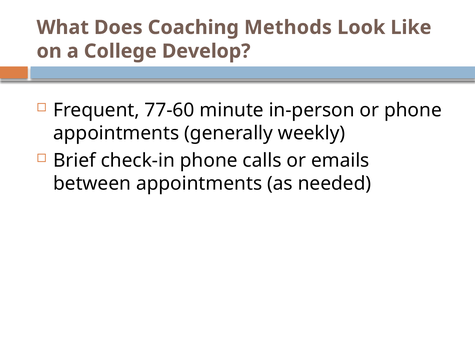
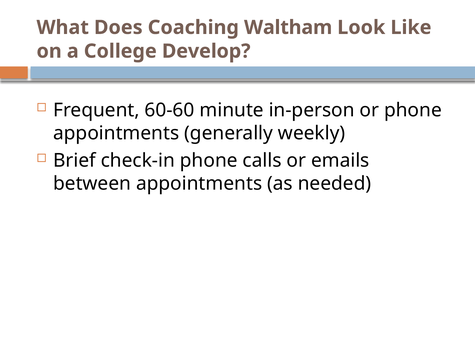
Methods: Methods -> Waltham
77-60: 77-60 -> 60-60
